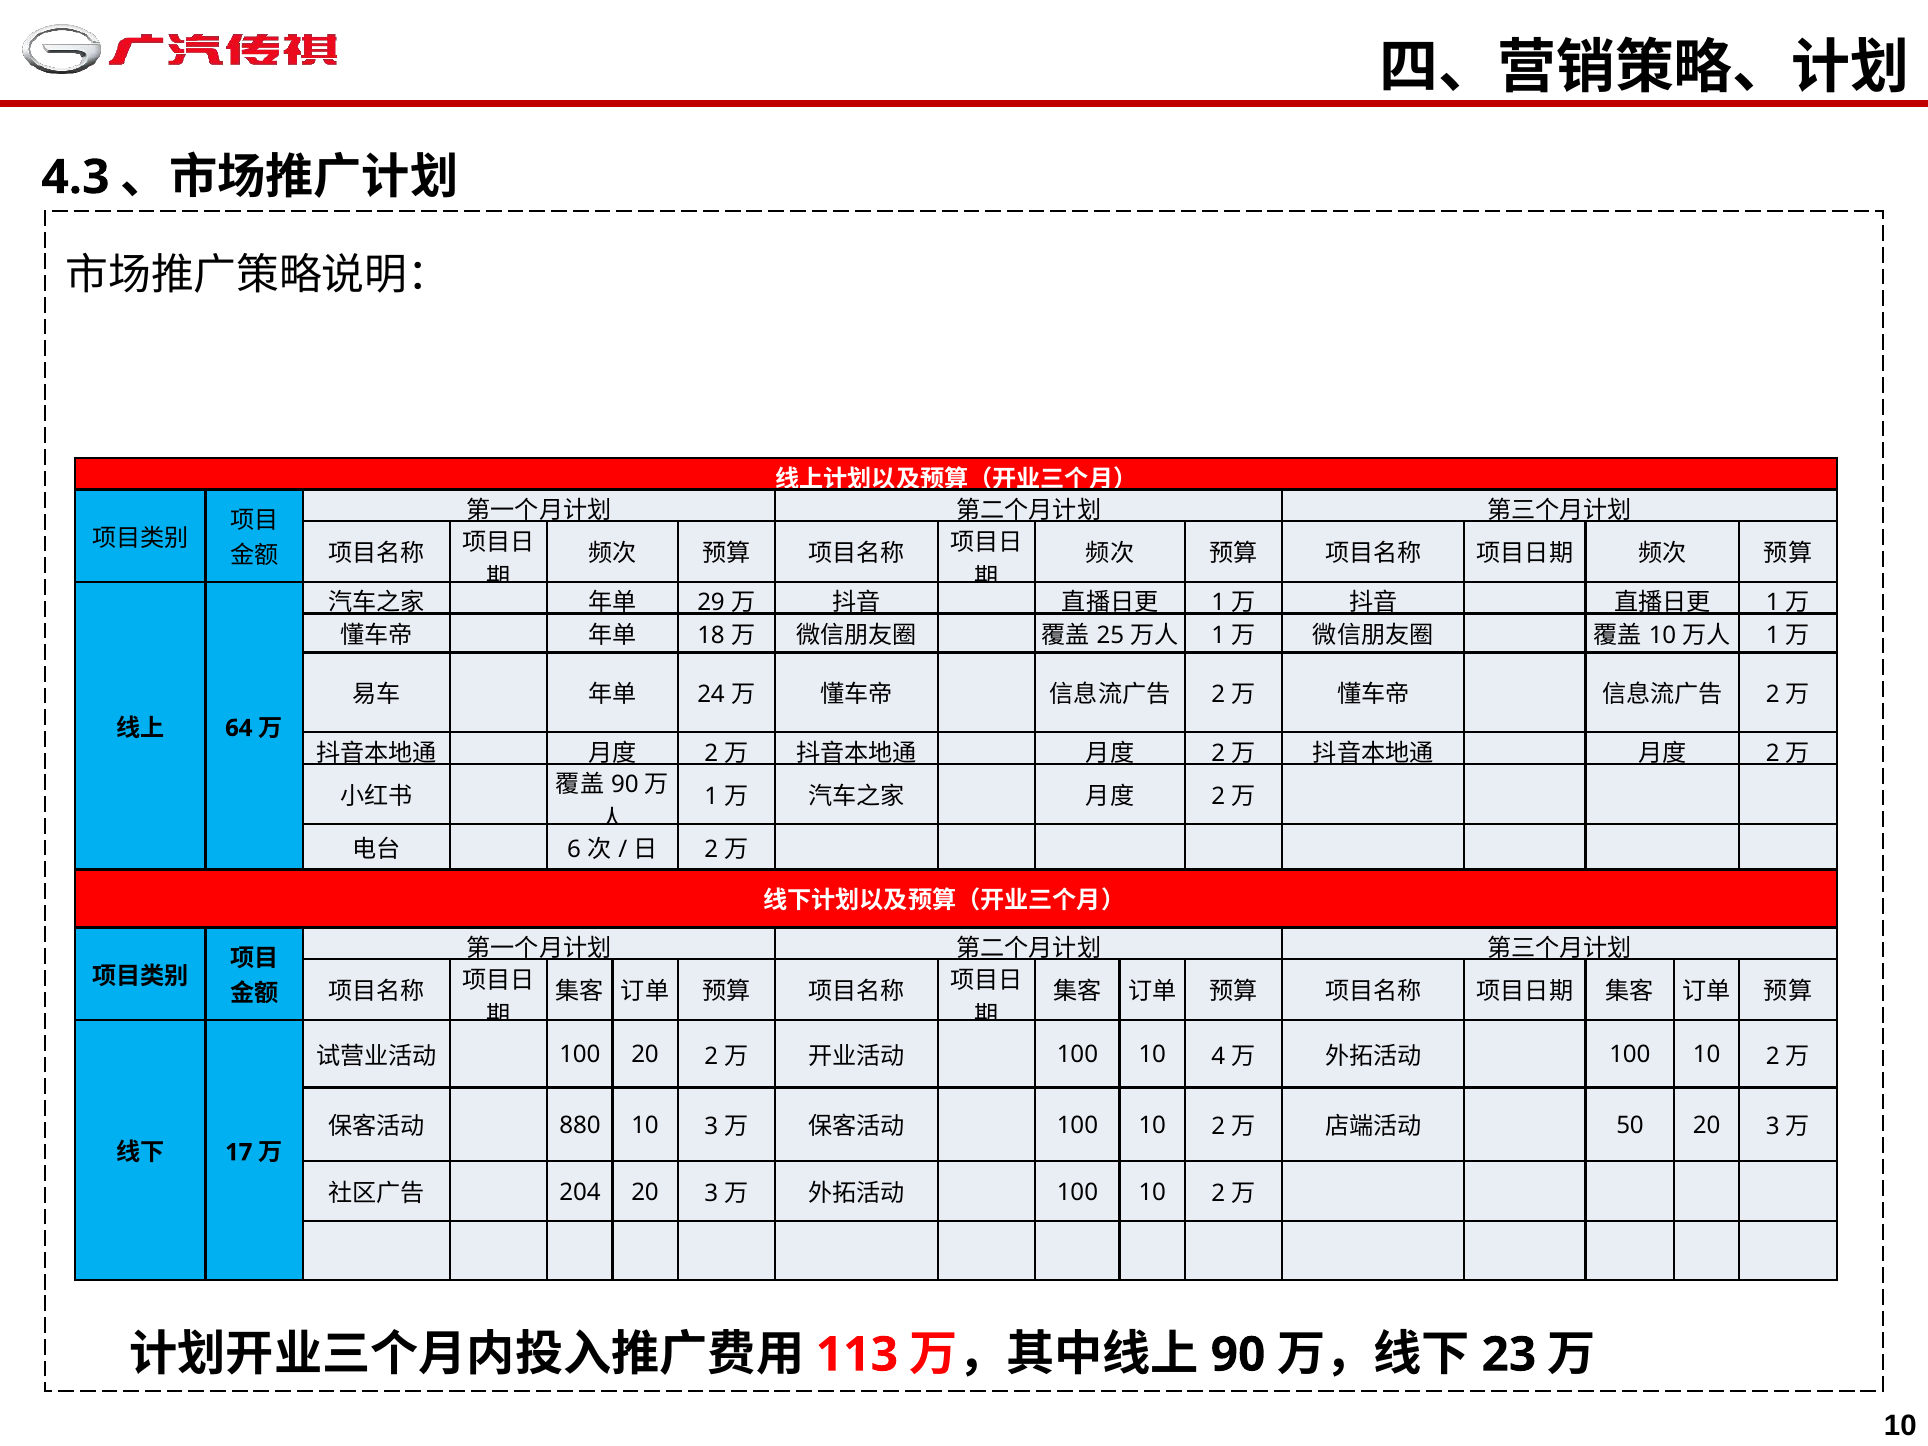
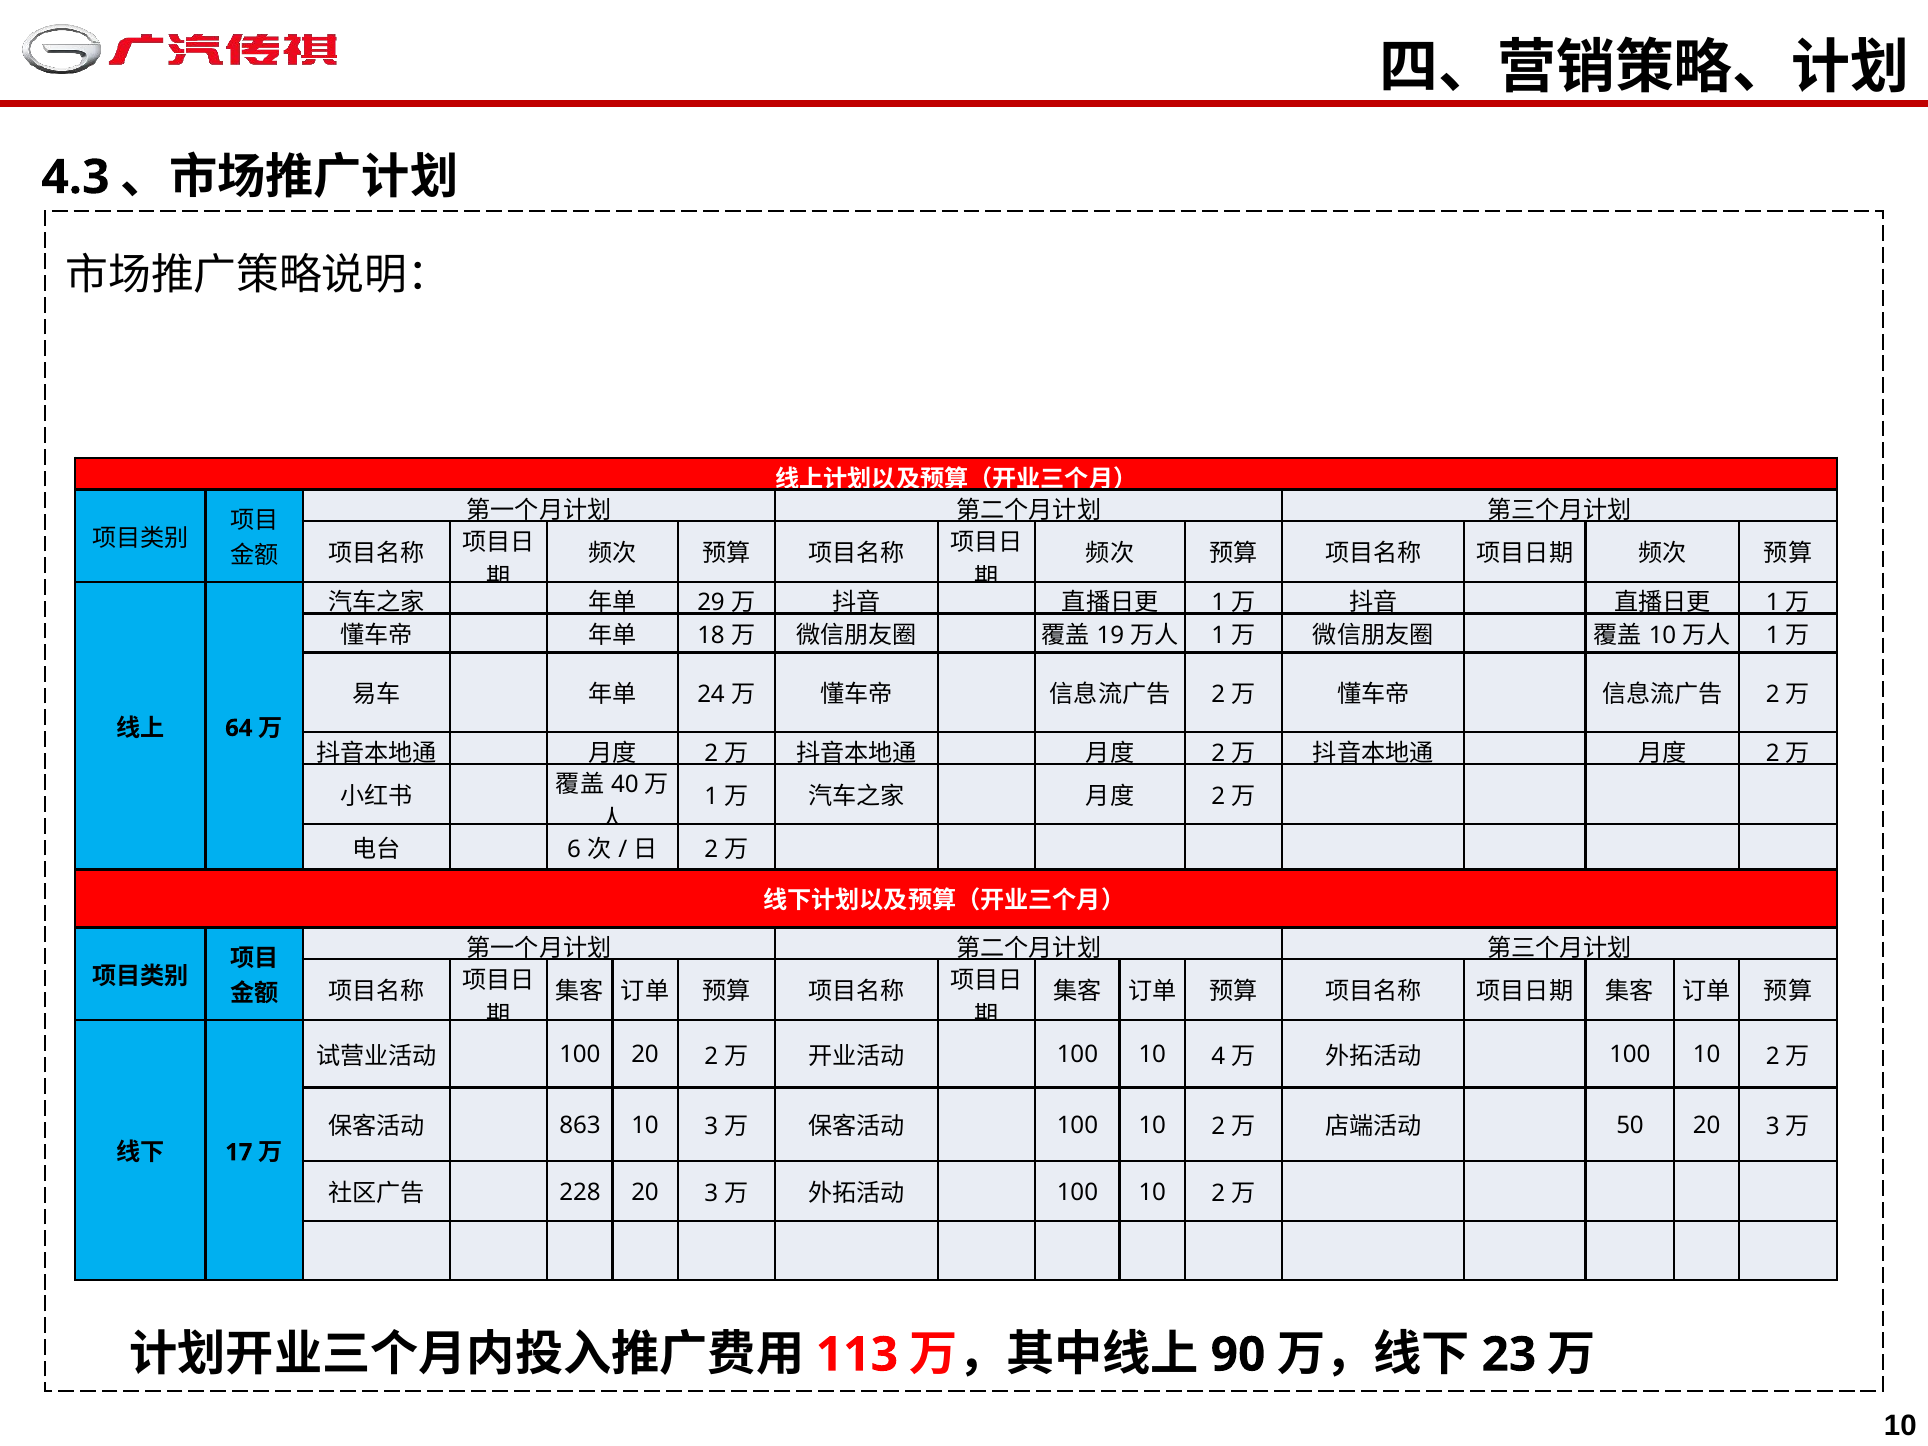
25: 25 -> 19
90 at (625, 785): 90 -> 40
880: 880 -> 863
204: 204 -> 228
